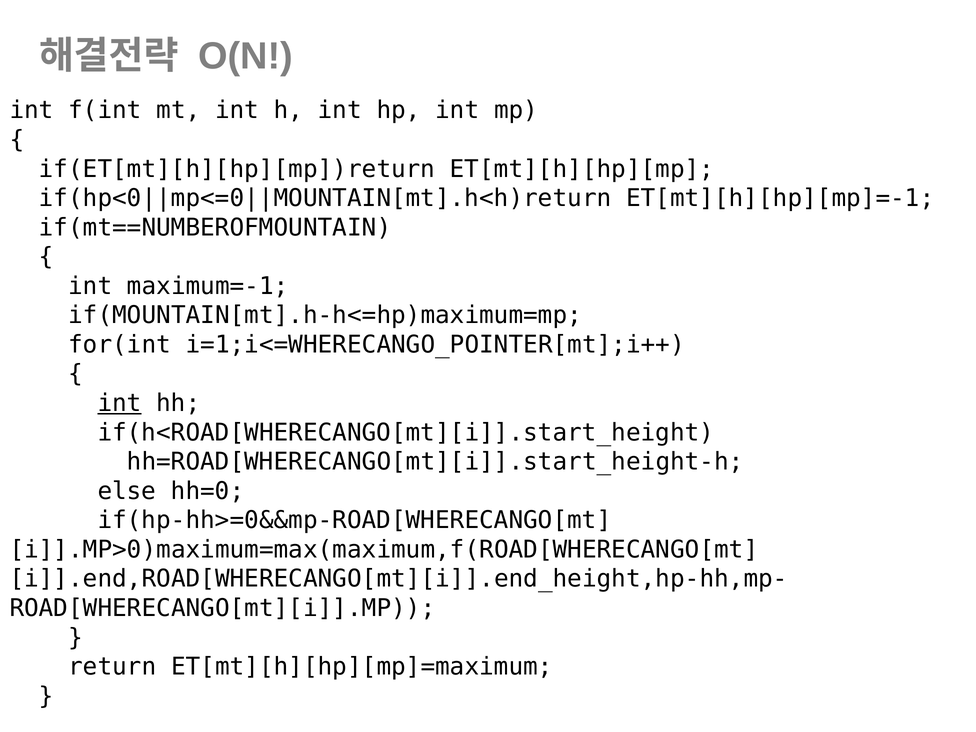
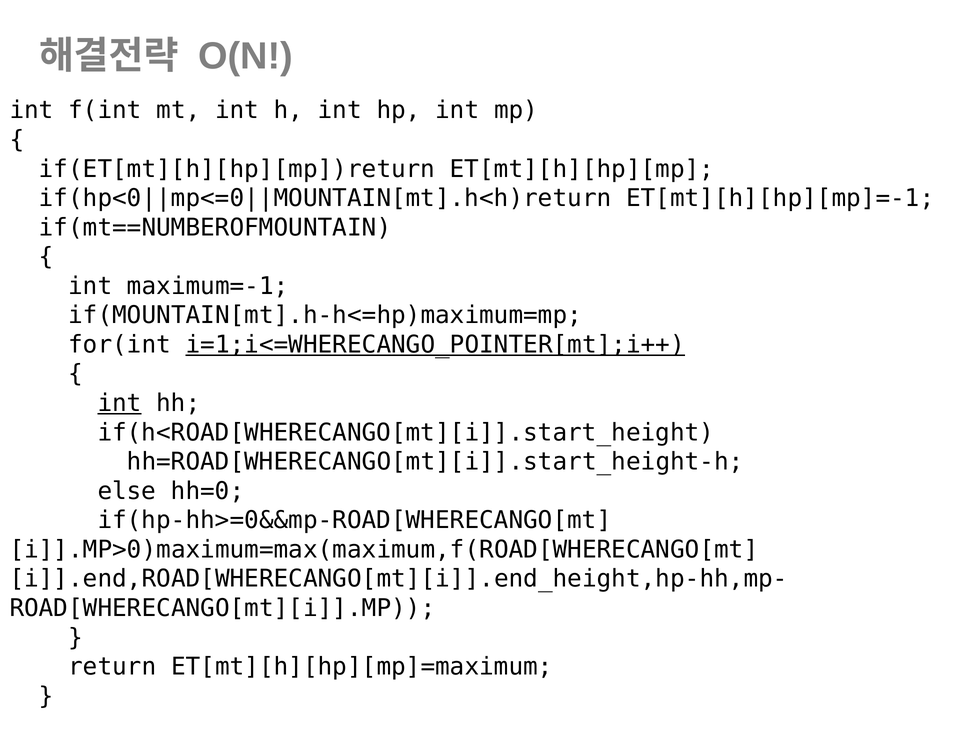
i=1;i<=WHERECANGO_POINTER[mt];i++ underline: none -> present
